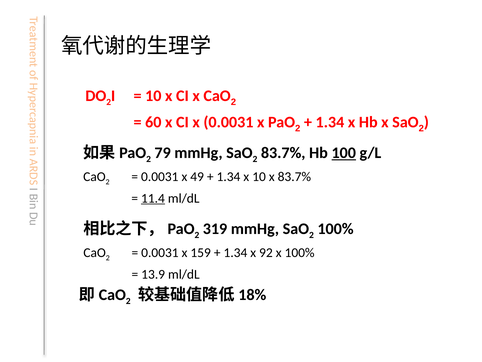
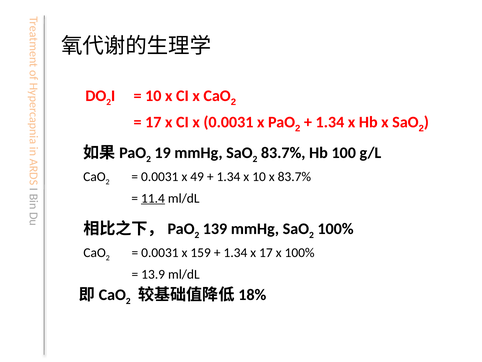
60 at (153, 122): 60 -> 17
79: 79 -> 19
100 underline: present -> none
319: 319 -> 139
x 92: 92 -> 17
